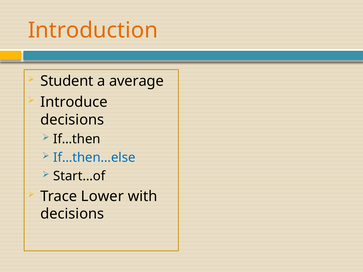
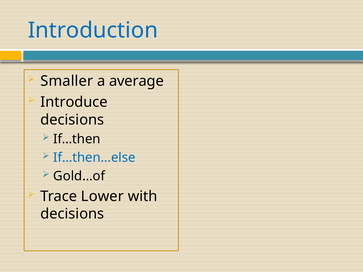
Introduction colour: orange -> blue
Student: Student -> Smaller
Start…of: Start…of -> Gold…of
